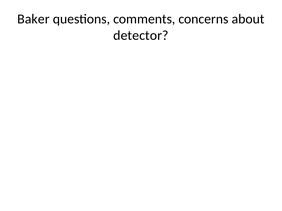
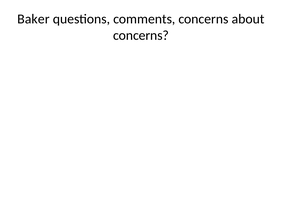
detector at (141, 36): detector -> concerns
